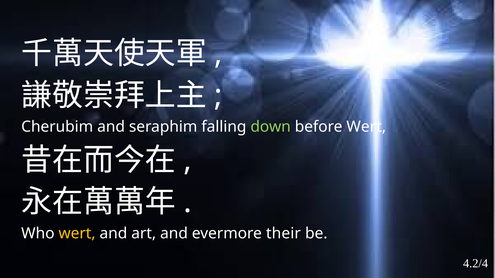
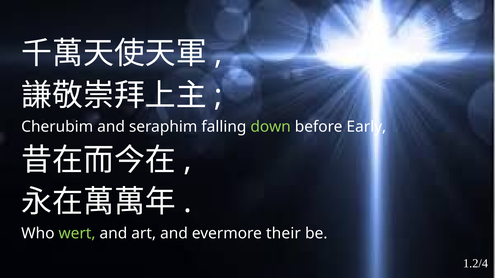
before Wert: Wert -> Early
wert at (77, 234) colour: yellow -> light green
4.2/4: 4.2/4 -> 1.2/4
